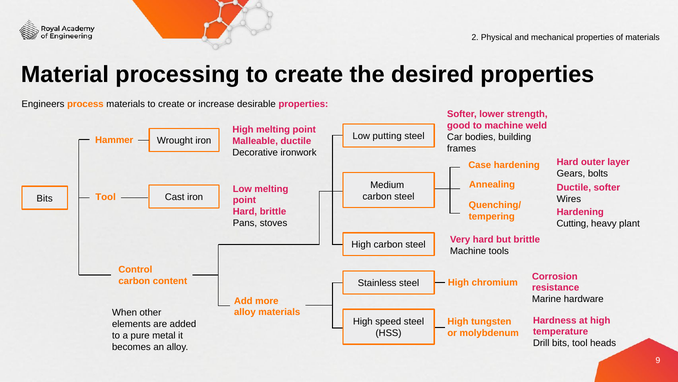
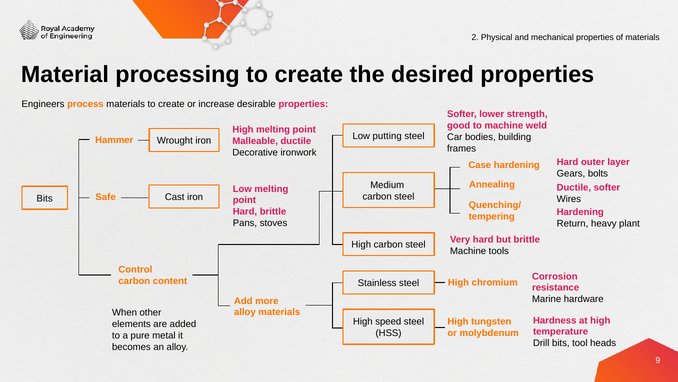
Tool at (106, 197): Tool -> Safe
Cutting: Cutting -> Return
